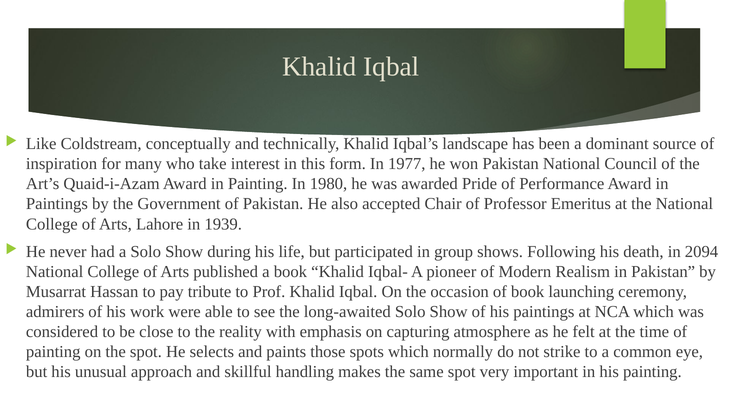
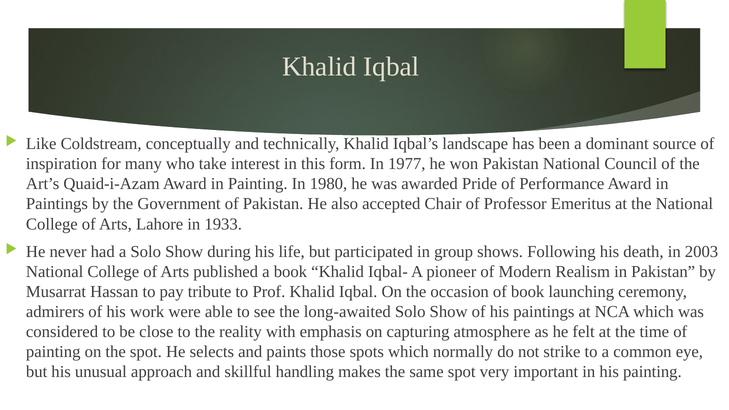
1939: 1939 -> 1933
2094: 2094 -> 2003
